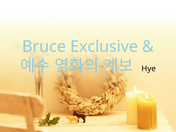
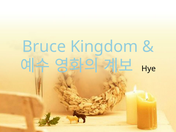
Exclusive: Exclusive -> Kingdom
